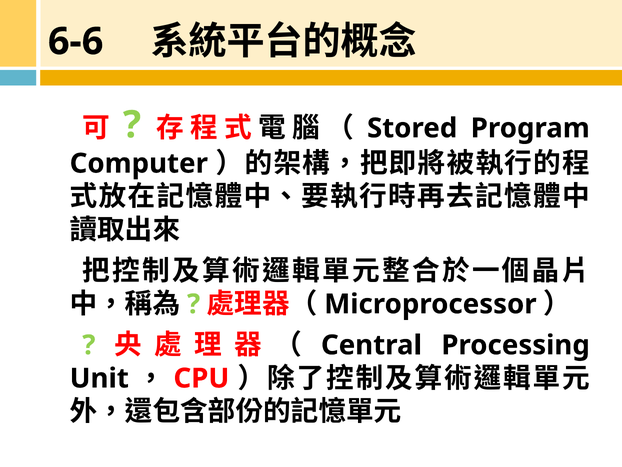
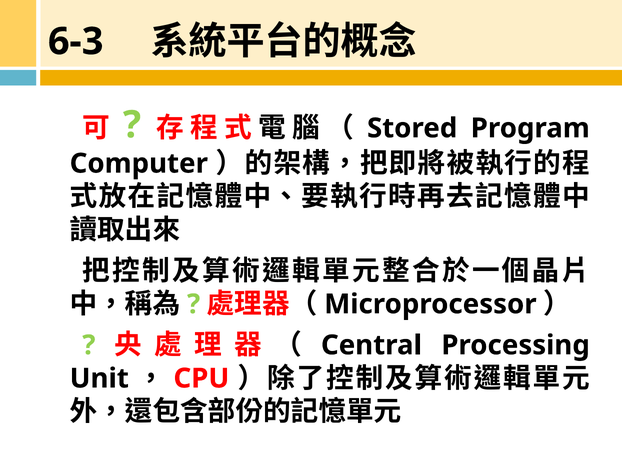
6-6: 6-6 -> 6-3
